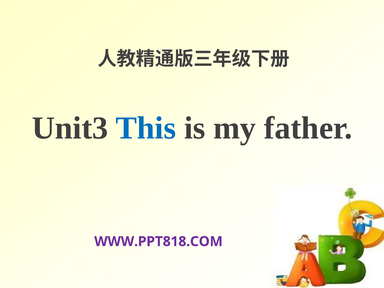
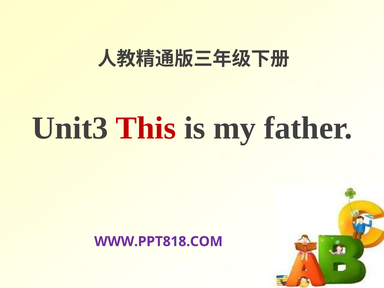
This colour: blue -> red
